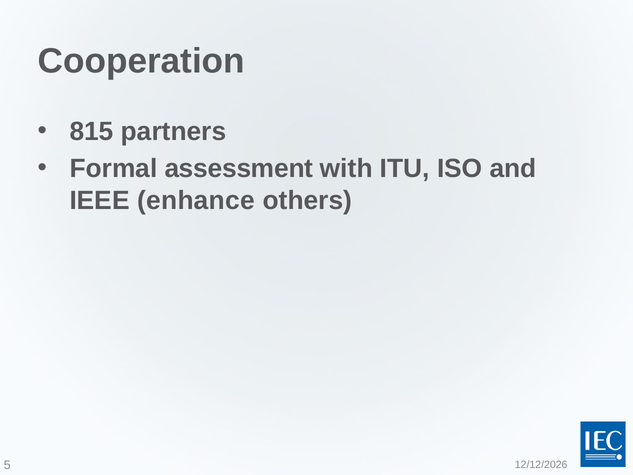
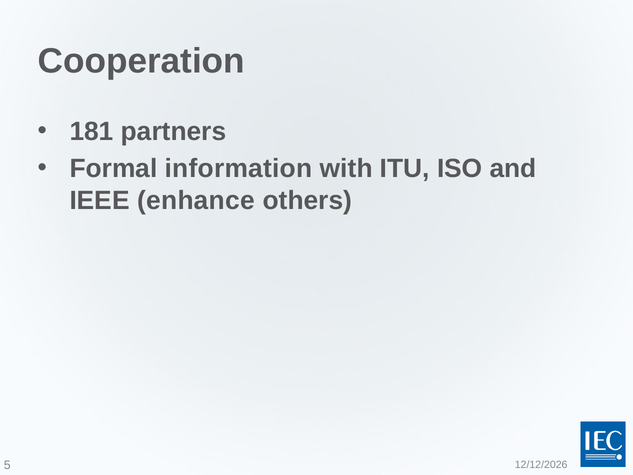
815: 815 -> 181
assessment: assessment -> information
